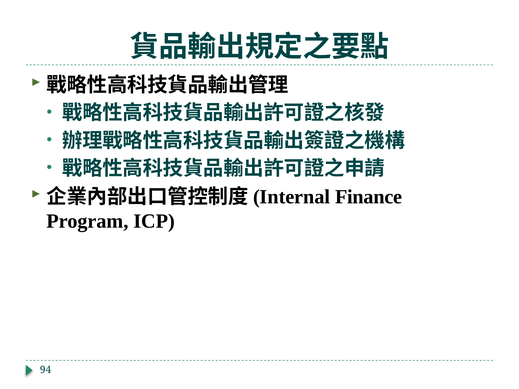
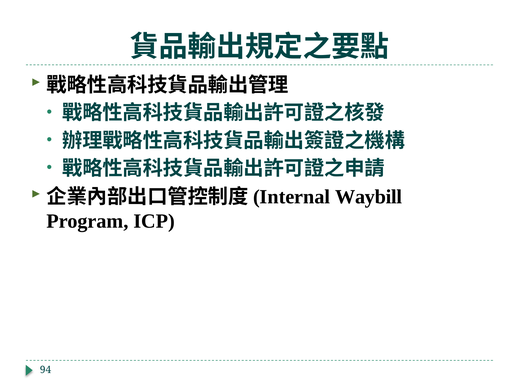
Finance: Finance -> Waybill
